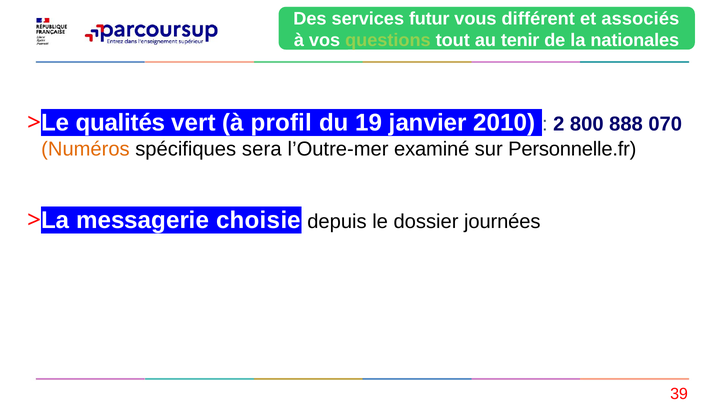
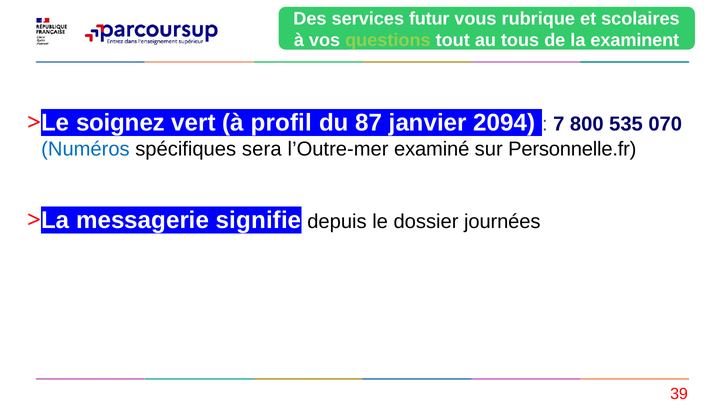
différent: différent -> rubrique
associés: associés -> scolaires
tenir: tenir -> tous
nationales: nationales -> examinent
qualités: qualités -> soignez
19: 19 -> 87
2010: 2010 -> 2094
2: 2 -> 7
888: 888 -> 535
Numéros colour: orange -> blue
choisie: choisie -> signifie
